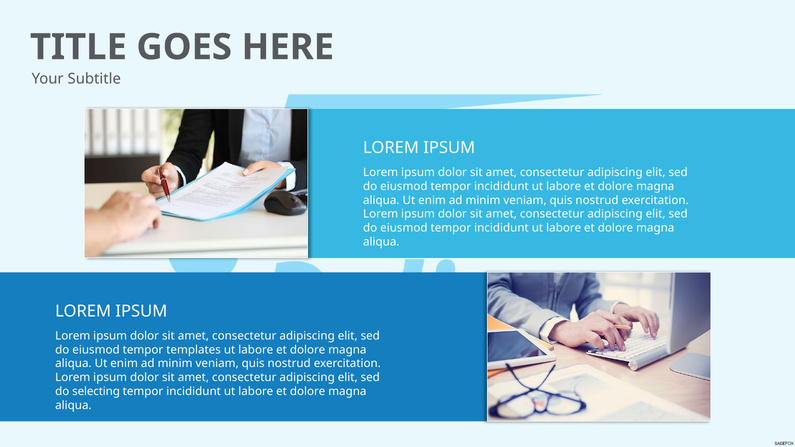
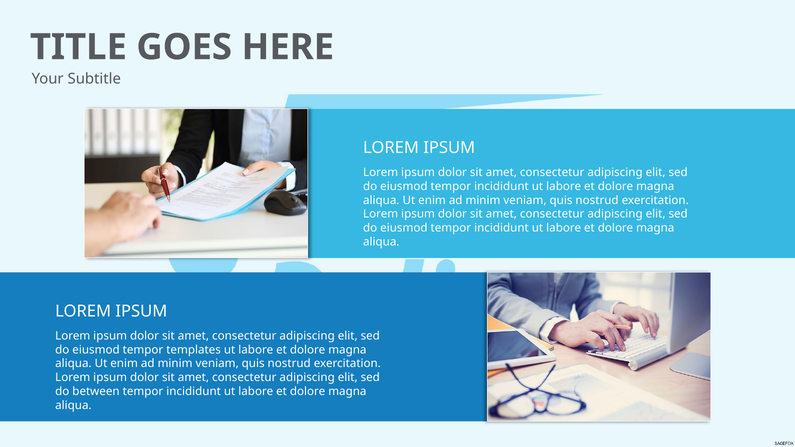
selecting: selecting -> between
